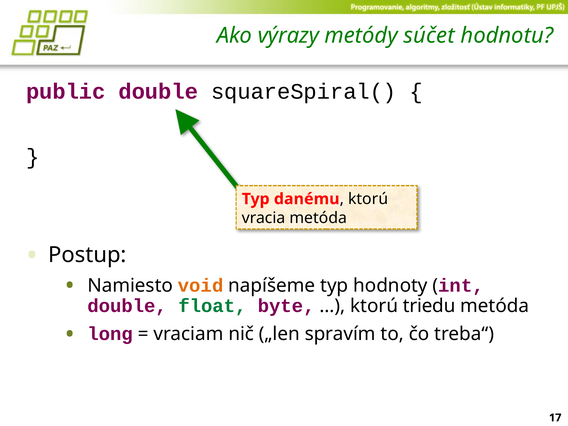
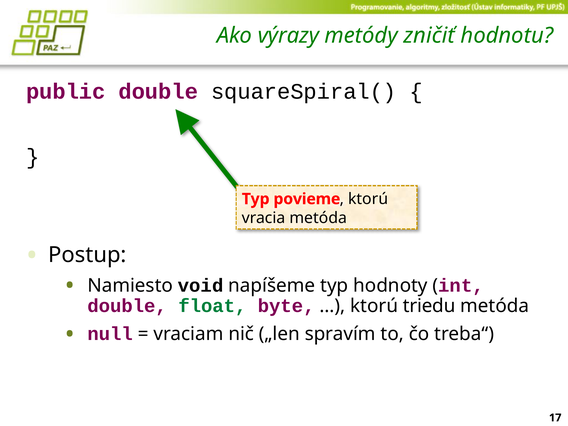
súčet: súčet -> zničiť
danému: danému -> povieme
void colour: orange -> black
long: long -> null
